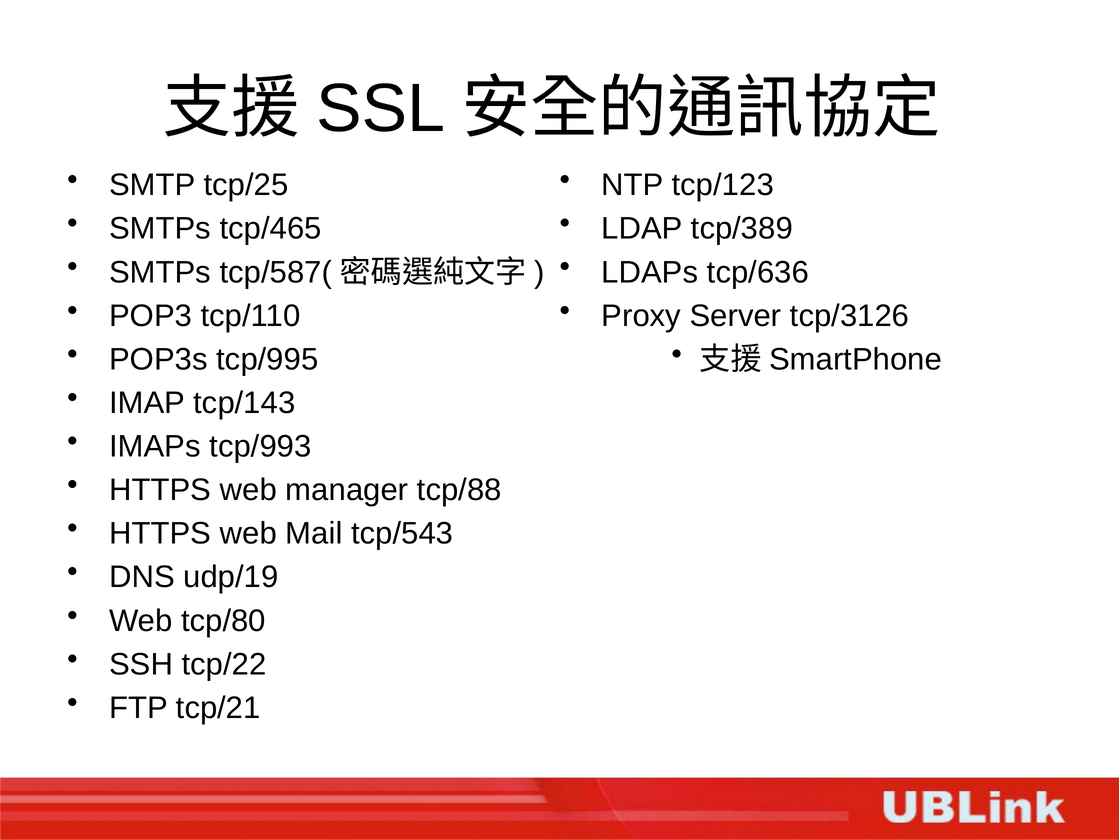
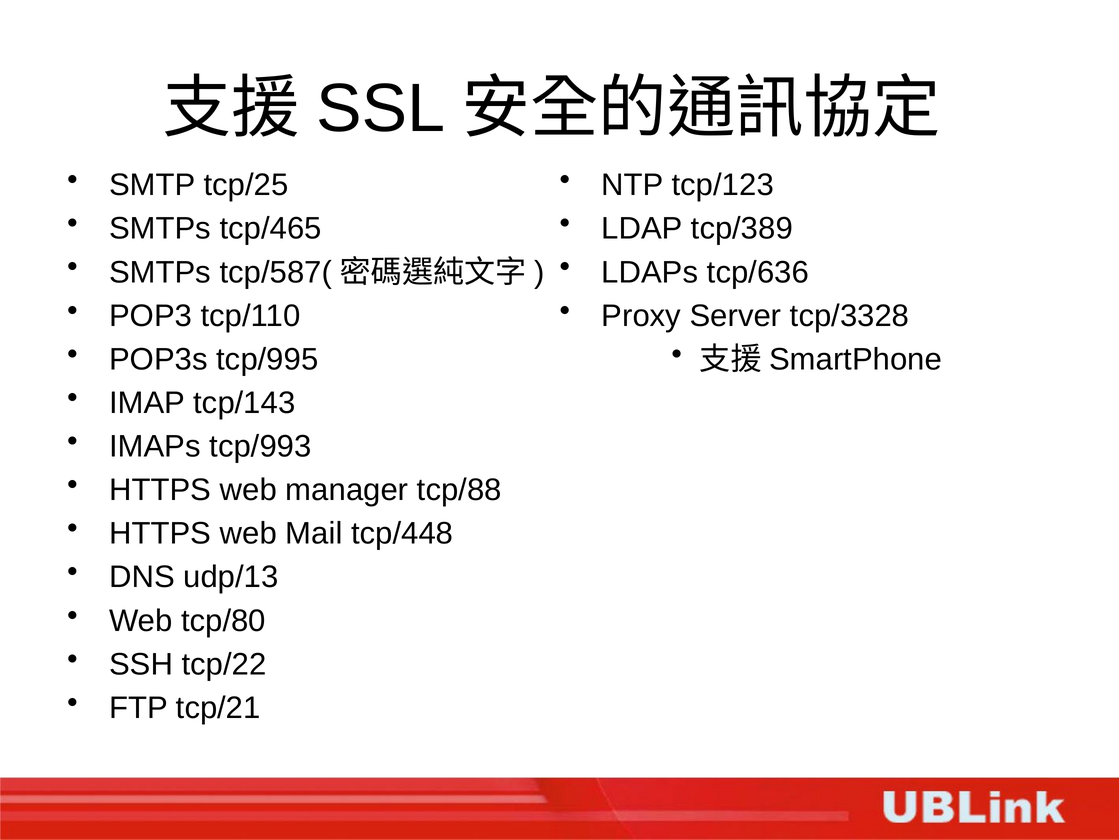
tcp/3126: tcp/3126 -> tcp/3328
tcp/543: tcp/543 -> tcp/448
udp/19: udp/19 -> udp/13
